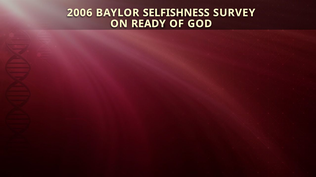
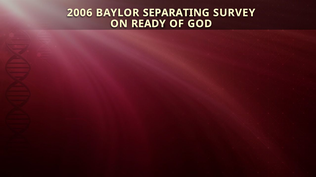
SELFISHNESS: SELFISHNESS -> SEPARATING
